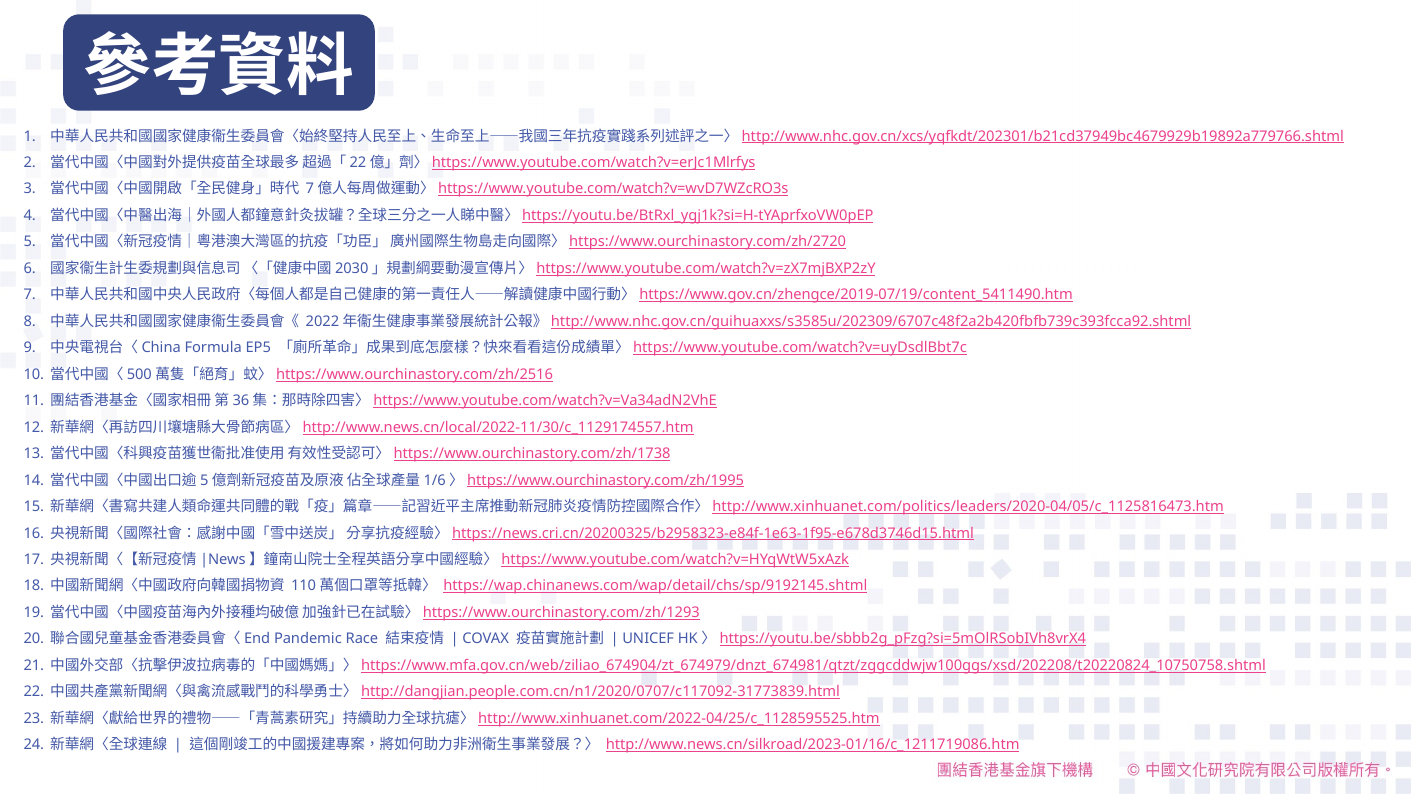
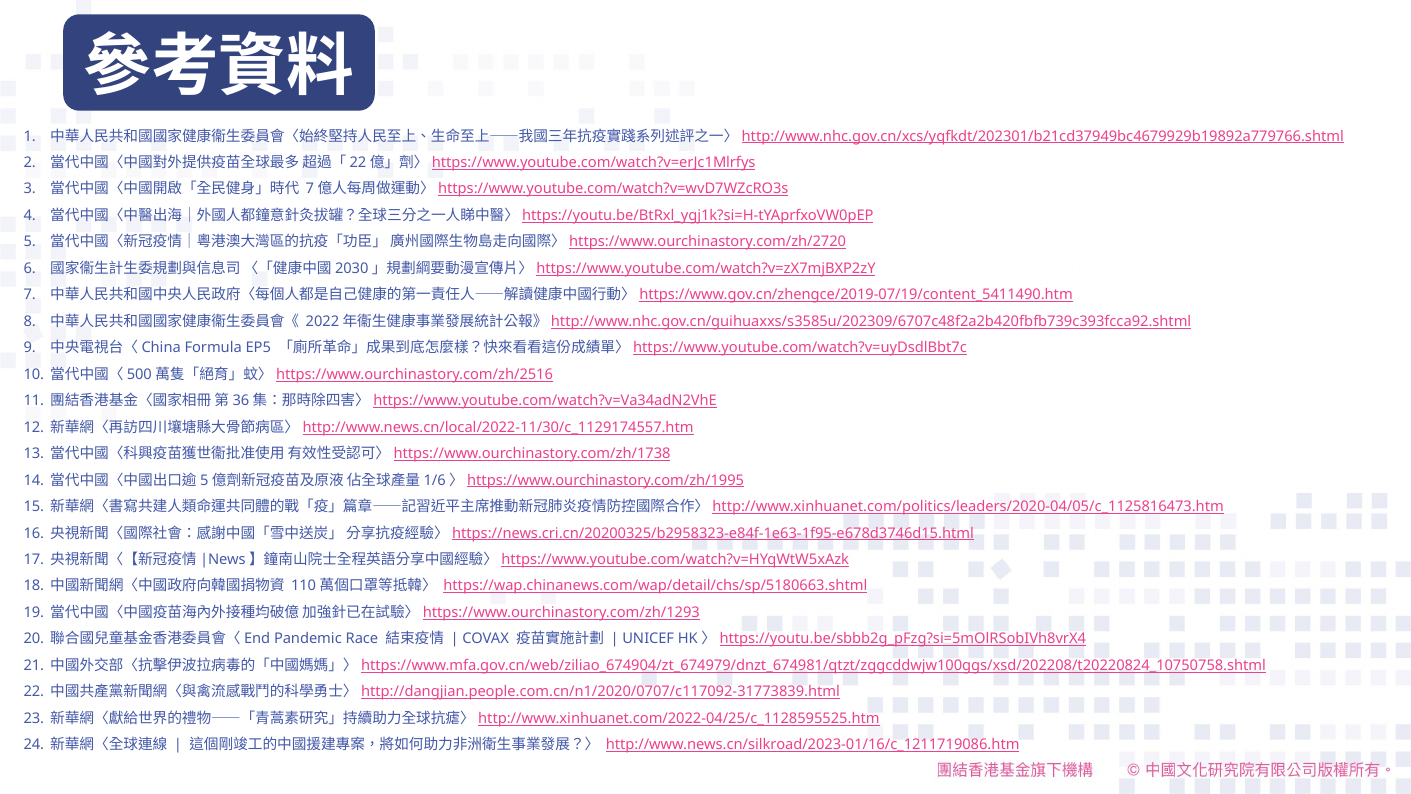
https://wap.chinanews.com/wap/detail/chs/sp/9192145.shtml: https://wap.chinanews.com/wap/detail/chs/sp/9192145.shtml -> https://wap.chinanews.com/wap/detail/chs/sp/5180663.shtml
